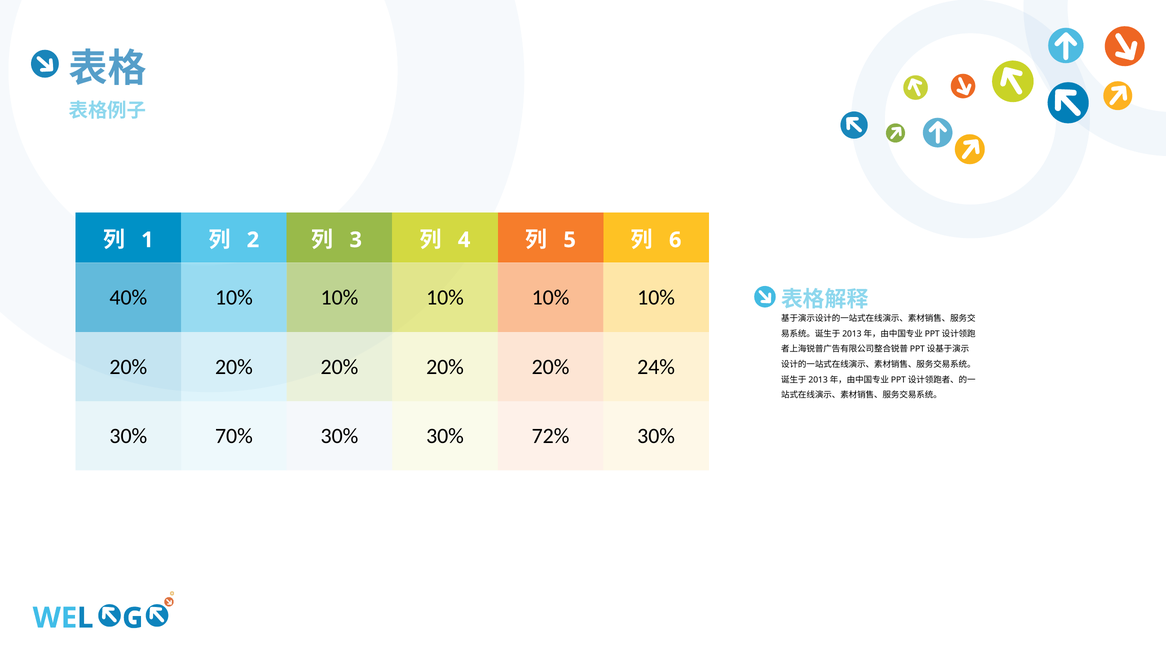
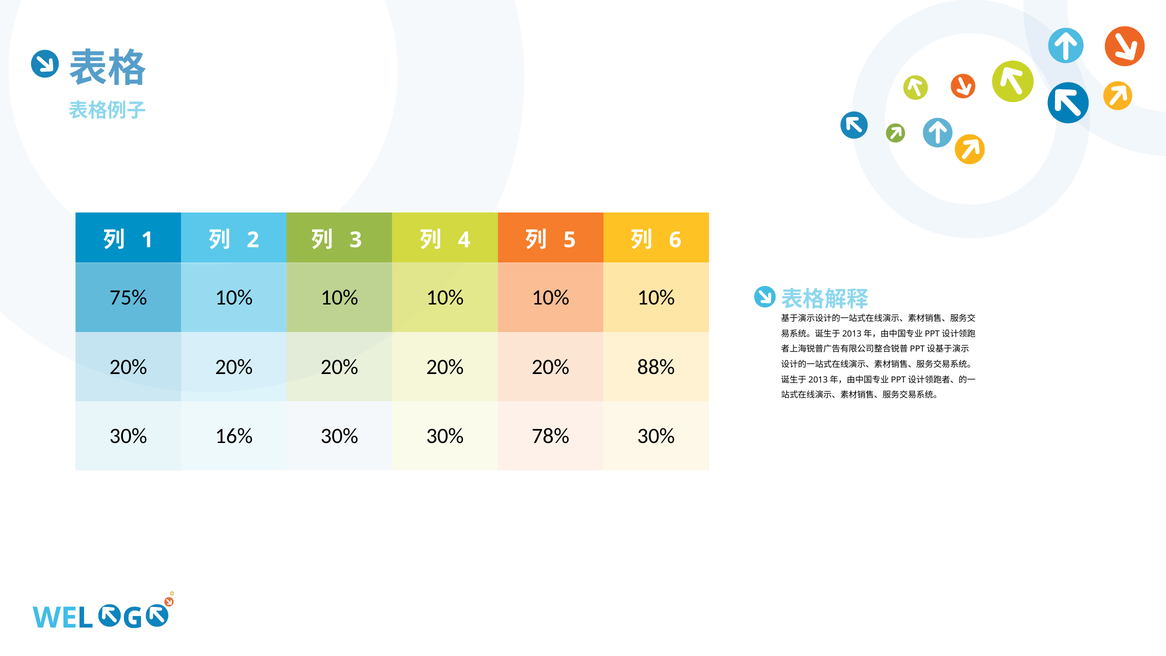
40%: 40% -> 75%
24%: 24% -> 88%
70%: 70% -> 16%
72%: 72% -> 78%
